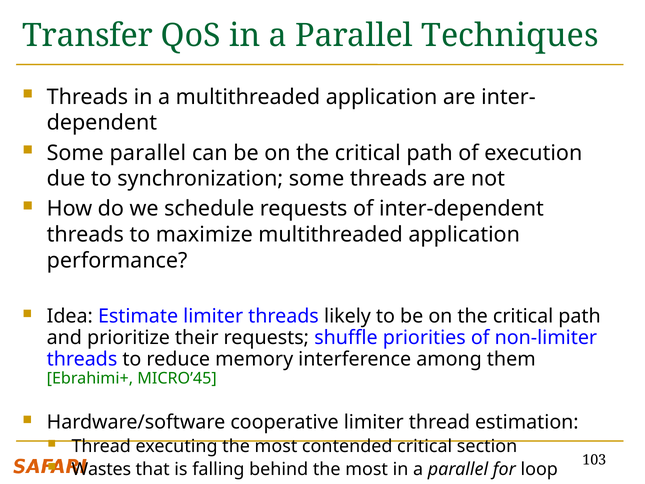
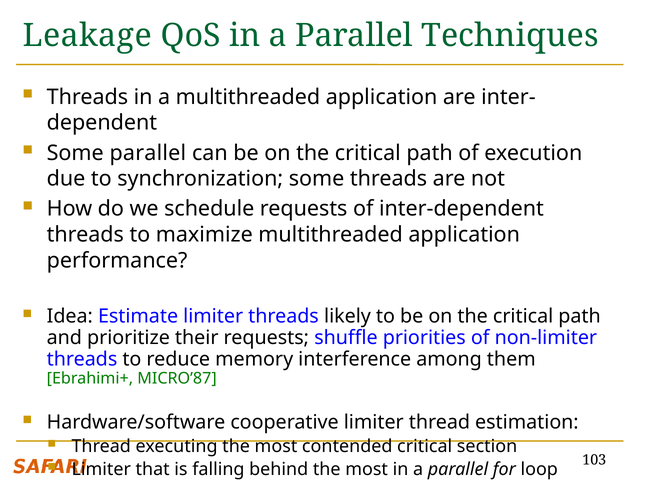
Transfer: Transfer -> Leakage
MICRO’45: MICRO’45 -> MICRO’87
Wastes at (101, 469): Wastes -> Limiter
